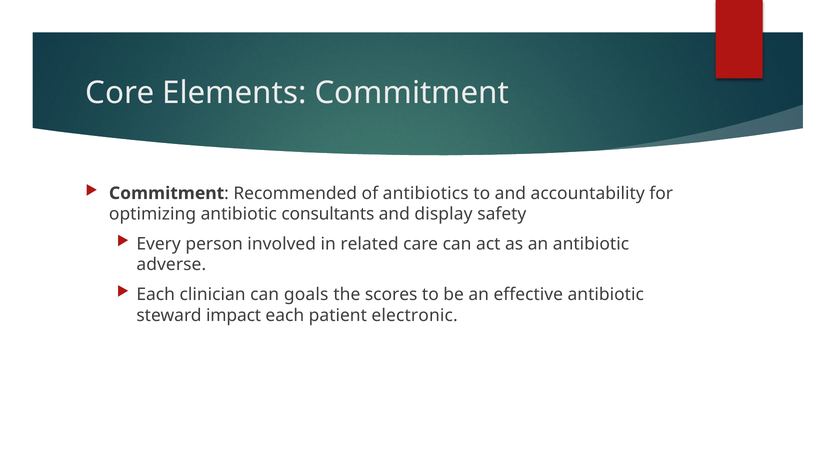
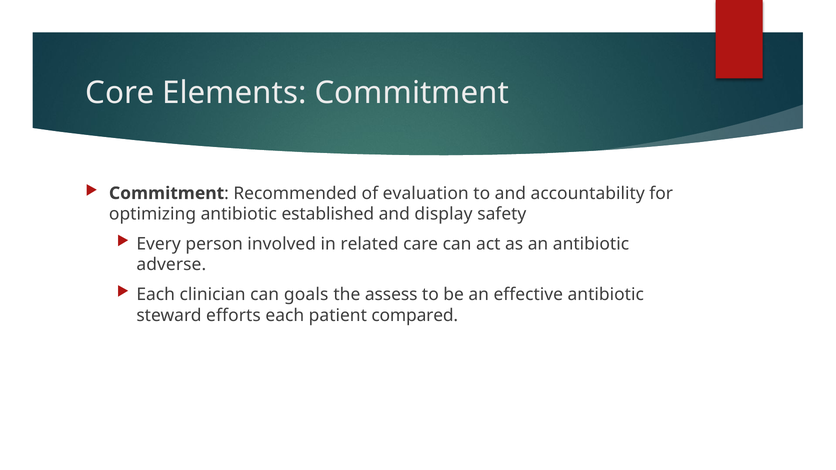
antibiotics: antibiotics -> evaluation
consultants: consultants -> established
scores: scores -> assess
impact: impact -> efforts
electronic: electronic -> compared
